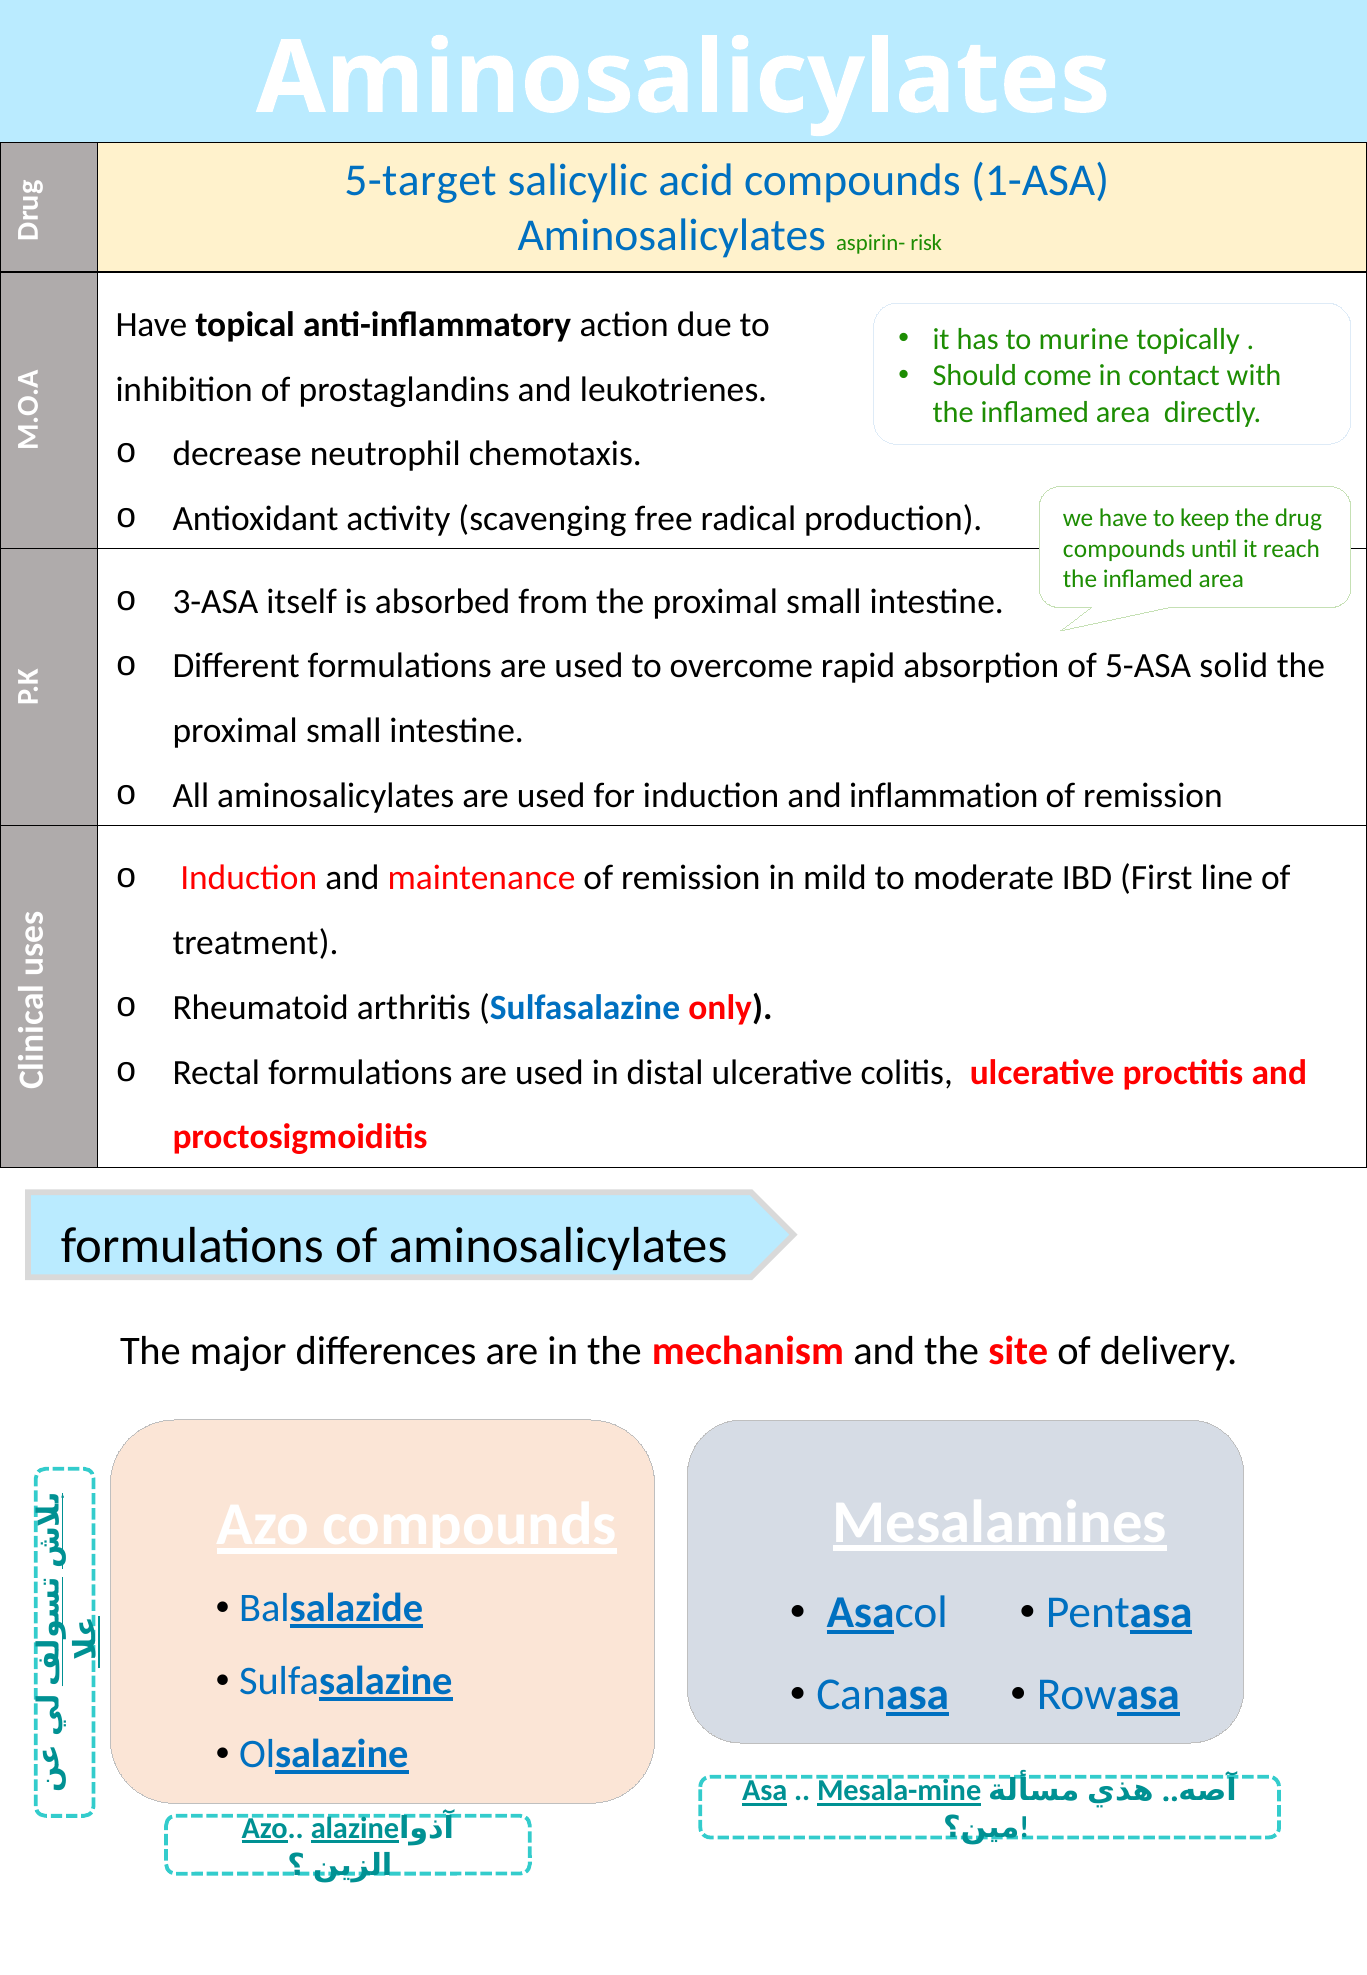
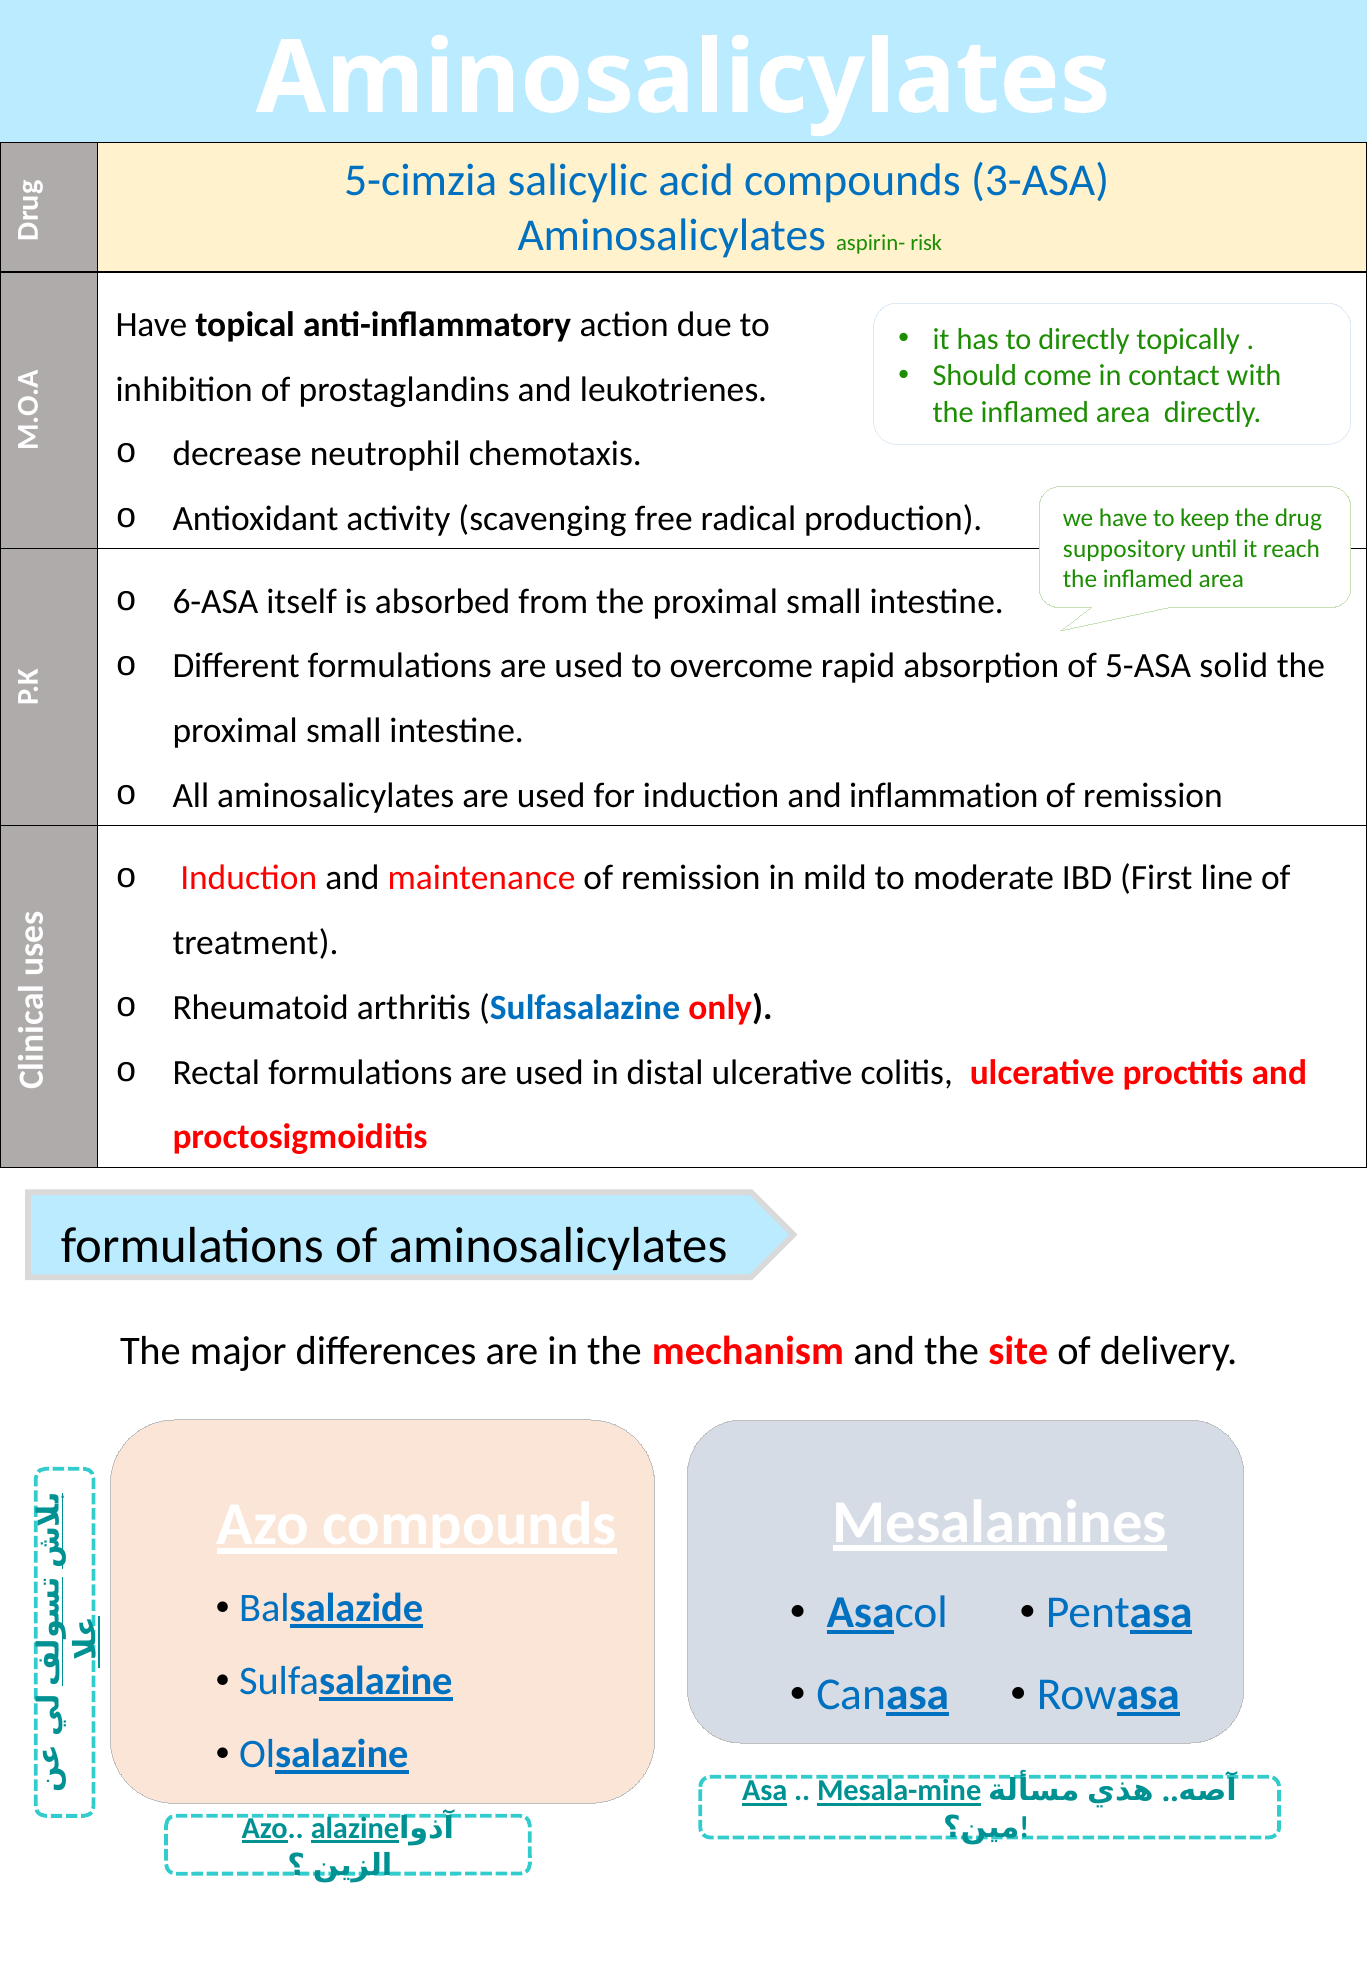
5-target: 5-target -> 5-cimzia
1-ASA: 1-ASA -> 3-ASA
to murine: murine -> directly
compounds at (1124, 549): compounds -> suppository
3-ASA: 3-ASA -> 6-ASA
